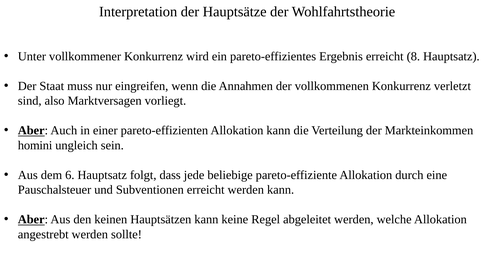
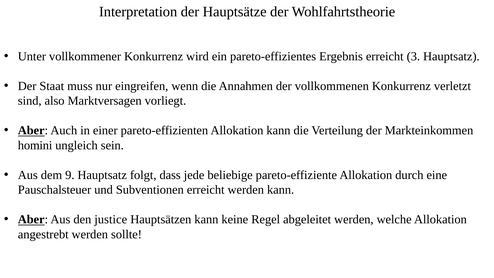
8: 8 -> 3
6: 6 -> 9
keinen: keinen -> justice
